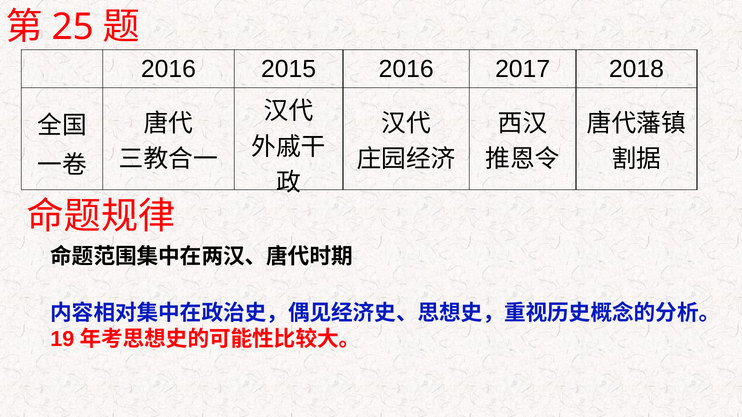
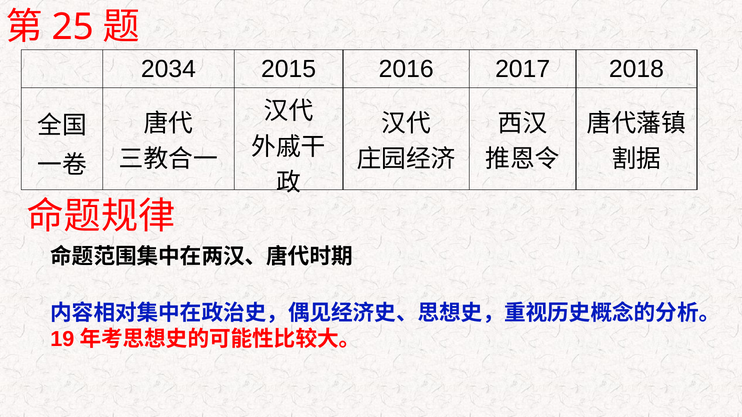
2016 at (168, 69): 2016 -> 2034
